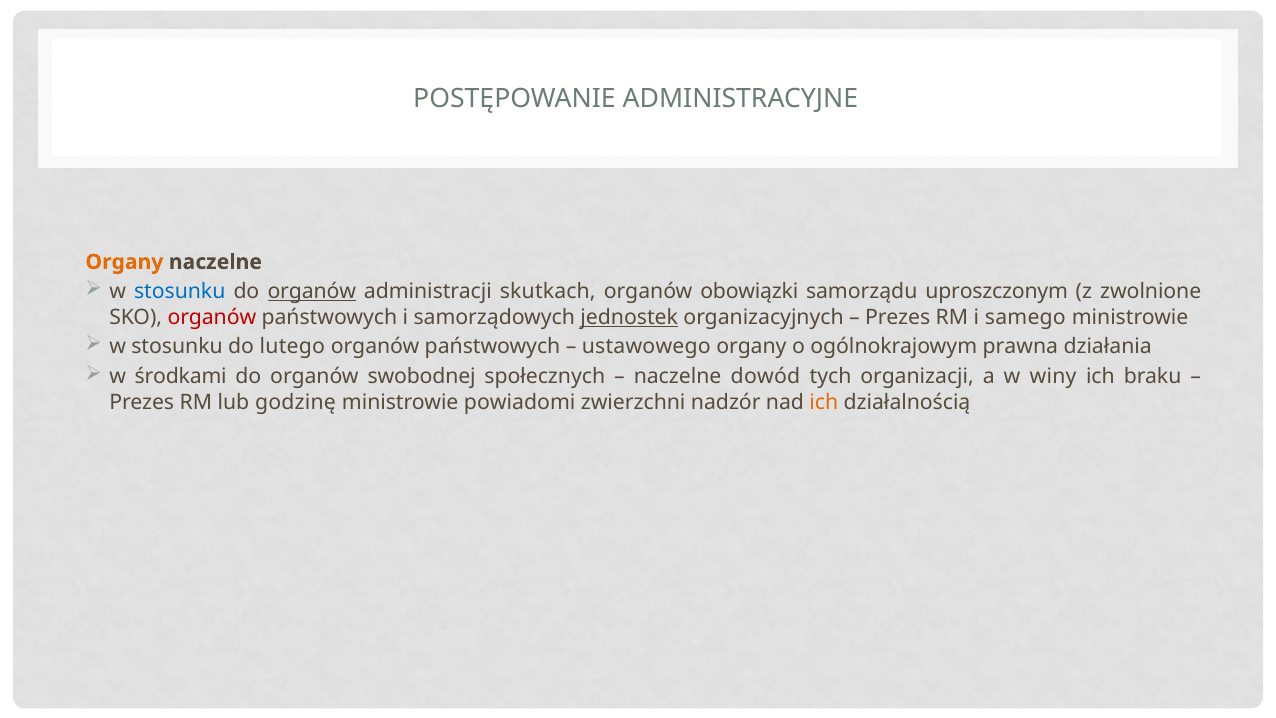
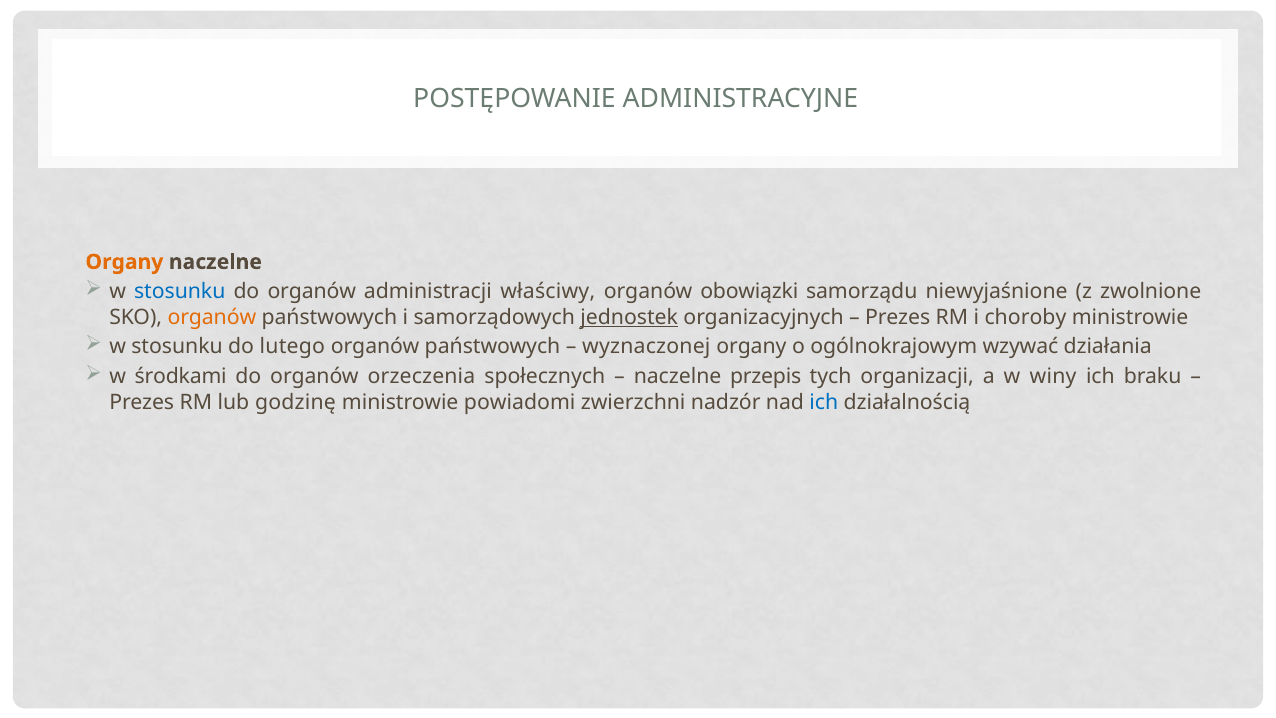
organów at (312, 292) underline: present -> none
skutkach: skutkach -> właściwy
uproszczonym: uproszczonym -> niewyjaśnione
organów at (212, 317) colour: red -> orange
samego: samego -> choroby
ustawowego: ustawowego -> wyznaczonej
prawna: prawna -> wzywać
swobodnej: swobodnej -> orzeczenia
dowód: dowód -> przepis
ich at (824, 402) colour: orange -> blue
